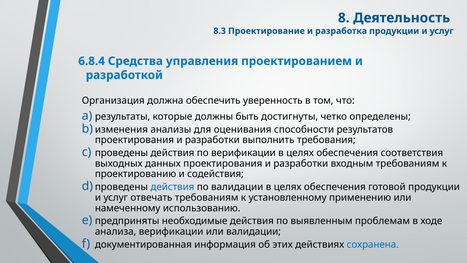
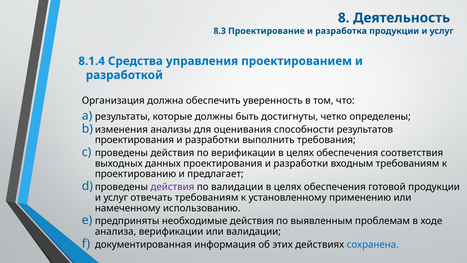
6.8.4: 6.8.4 -> 8.1.4
содействия: содействия -> предлагает
действия at (172, 187) colour: blue -> purple
